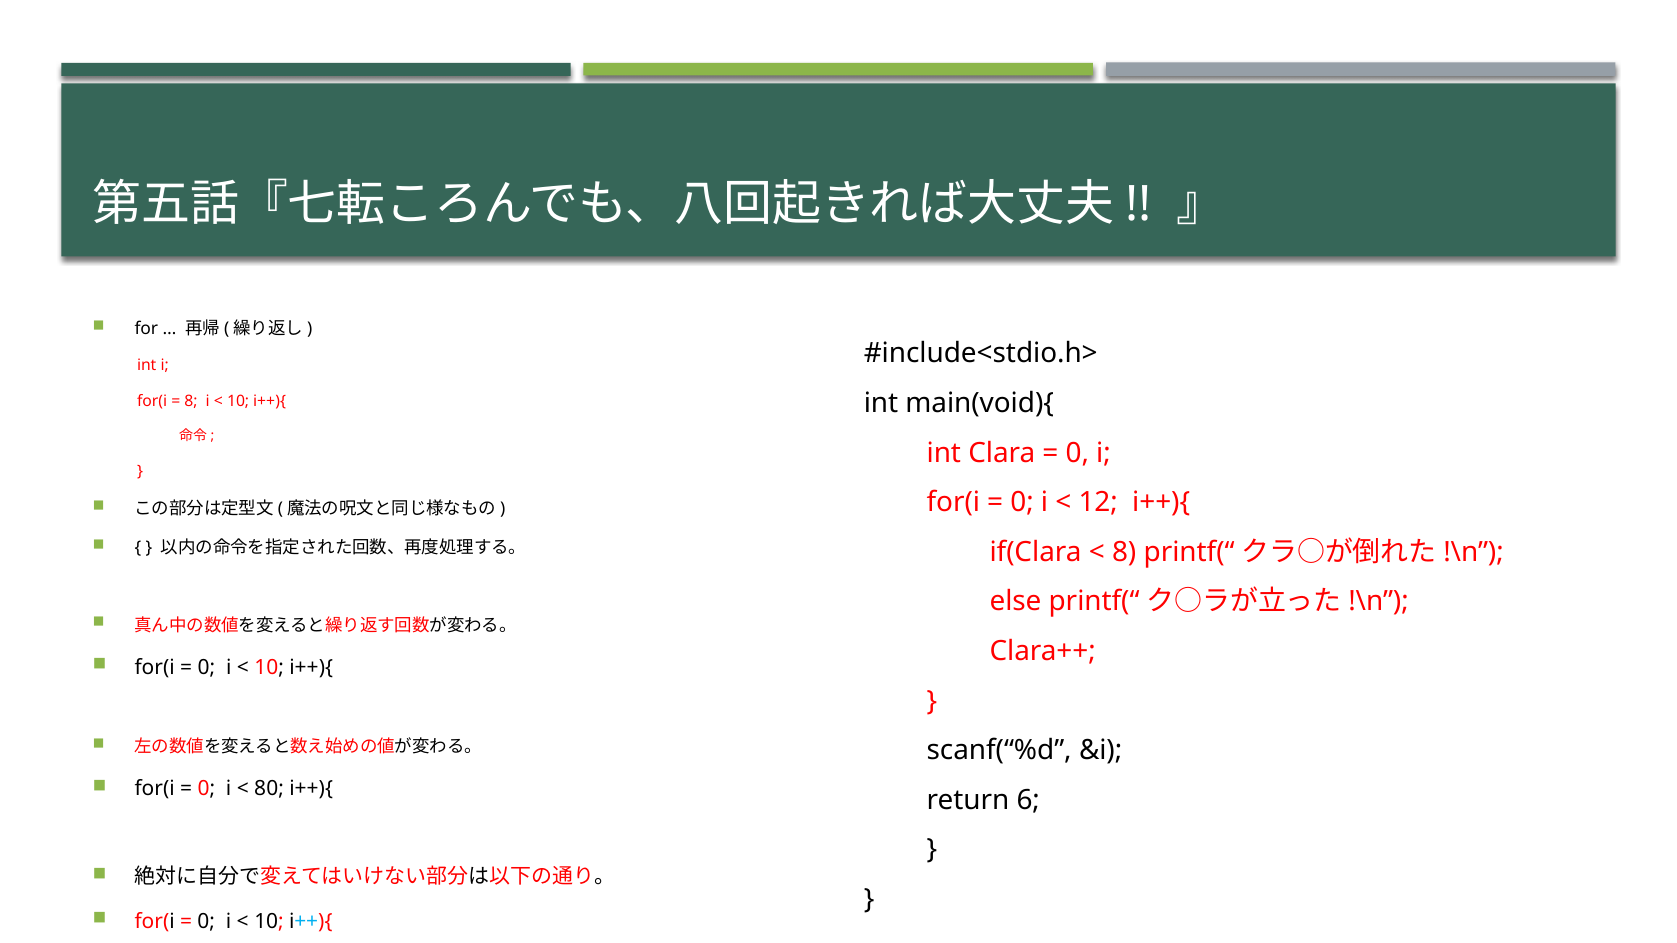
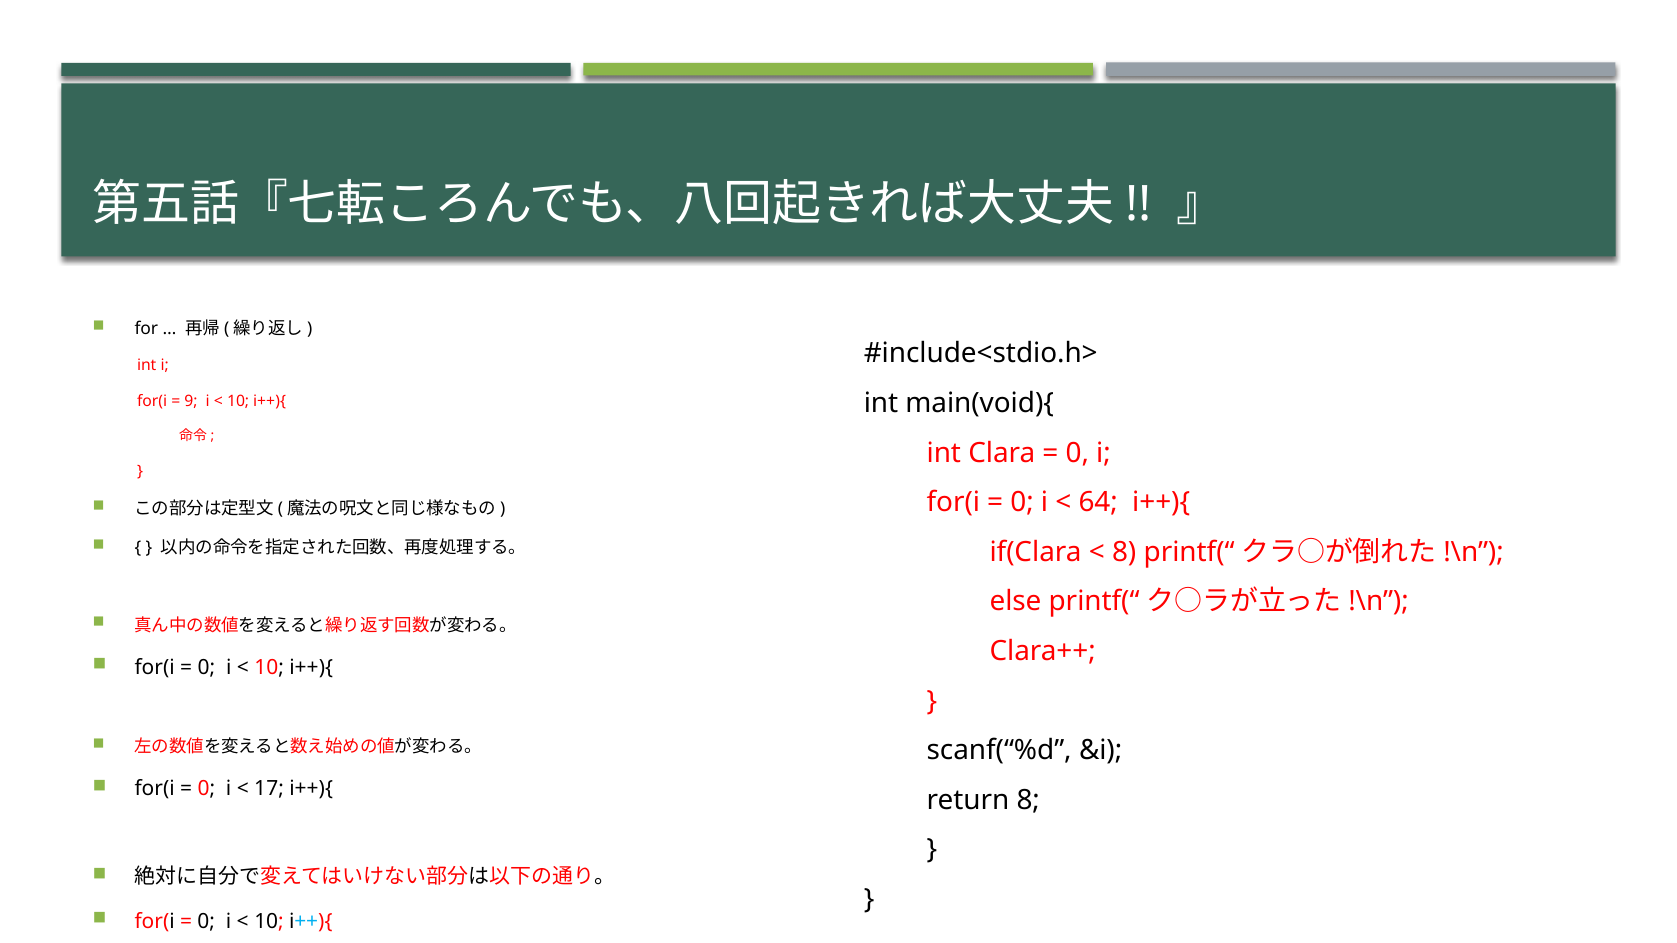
8 at (191, 402): 8 -> 9
12: 12 -> 64
80: 80 -> 17
return 6: 6 -> 8
